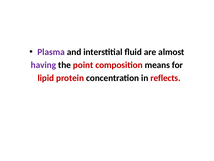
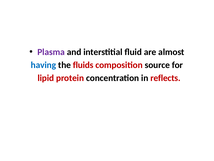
having colour: purple -> blue
point: point -> fluids
means: means -> source
